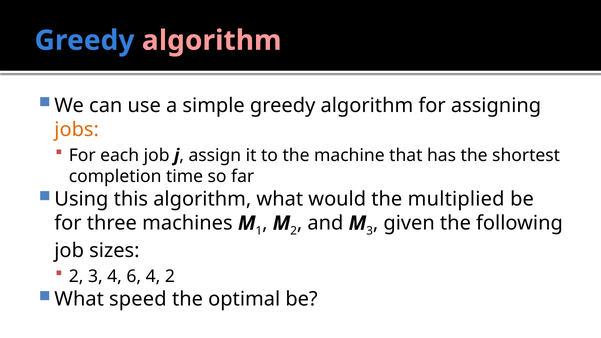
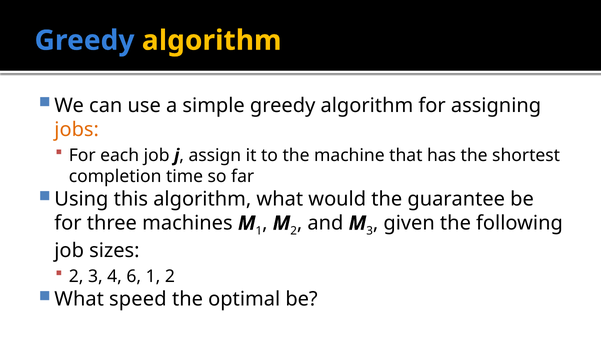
algorithm at (212, 40) colour: pink -> yellow
multiplied: multiplied -> guarantee
6 4: 4 -> 1
